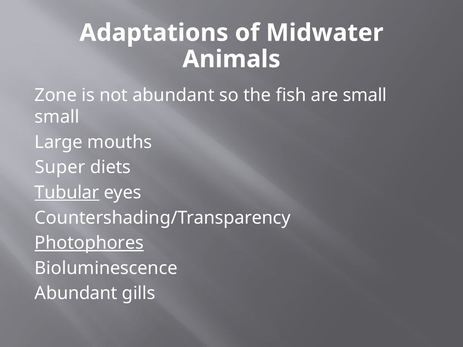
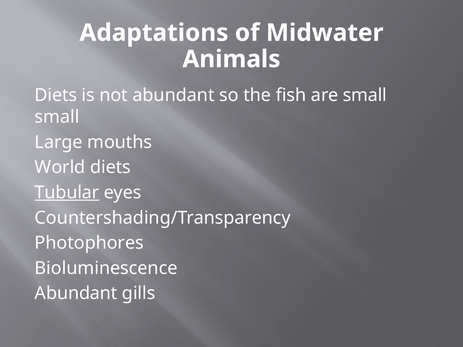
Zone at (56, 95): Zone -> Diets
Super: Super -> World
Photophores underline: present -> none
